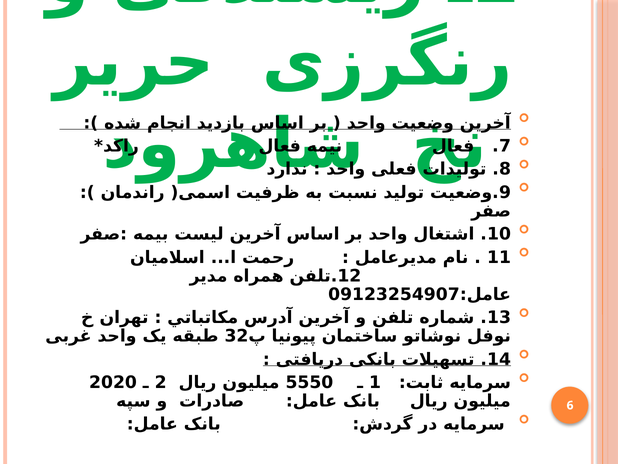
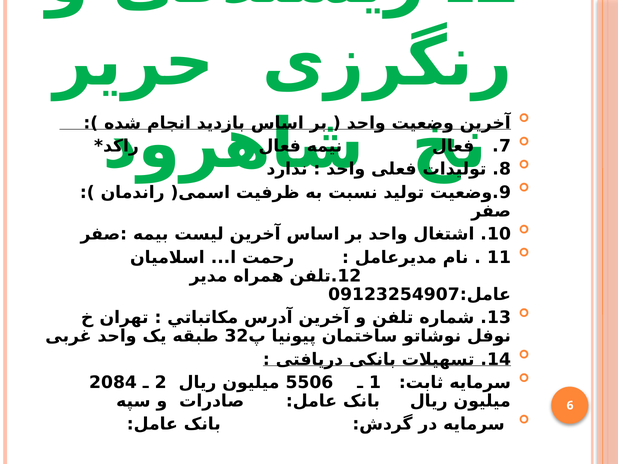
2020: 2020 -> 2084
5550: 5550 -> 5506
